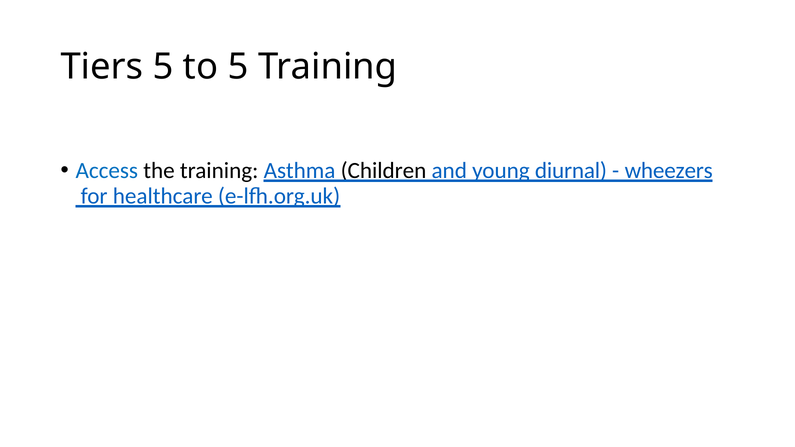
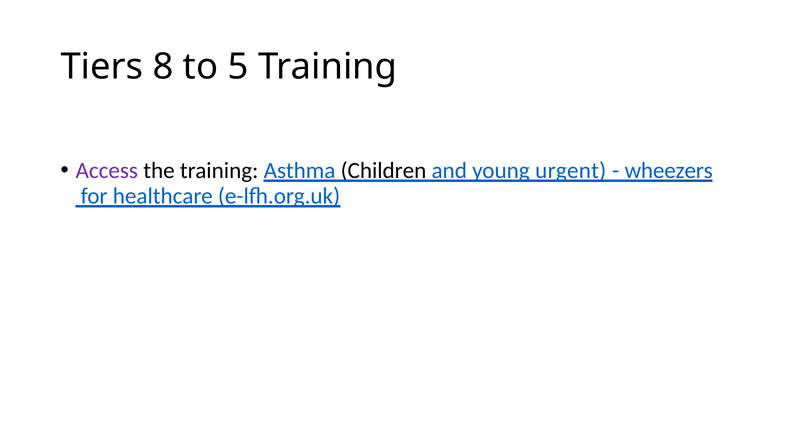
Tiers 5: 5 -> 8
Access colour: blue -> purple
diurnal: diurnal -> urgent
